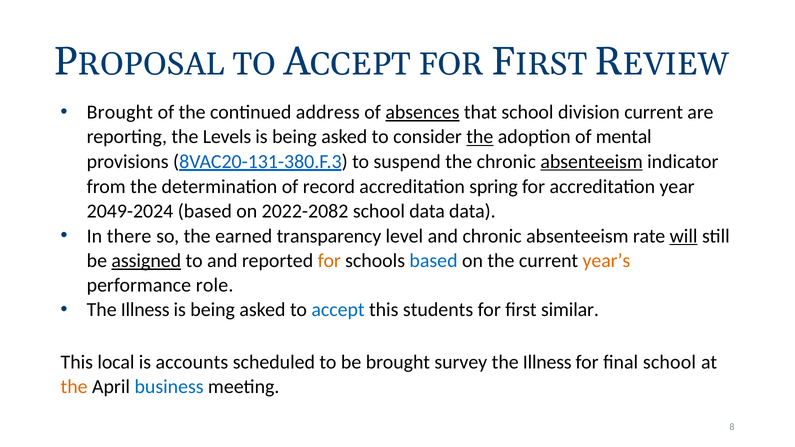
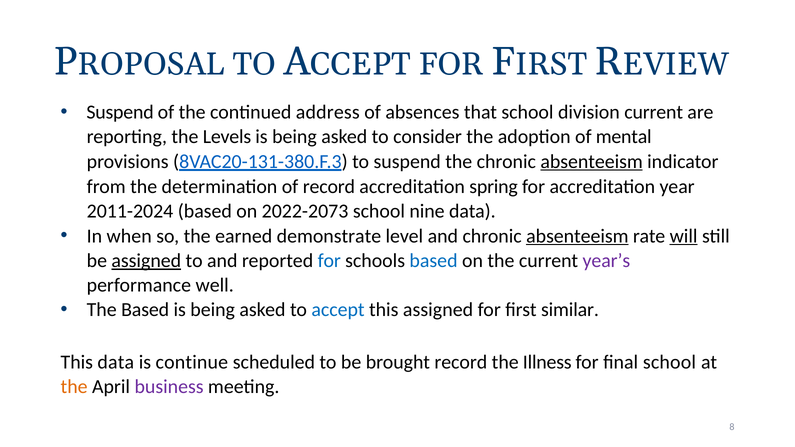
Brought at (120, 112): Brought -> Suspend
absences underline: present -> none
the at (480, 137) underline: present -> none
2049-2024: 2049-2024 -> 2011-2024
2022-2082: 2022-2082 -> 2022-2073
school data: data -> nine
there: there -> when
transparency: transparency -> demonstrate
absenteeism at (577, 236) underline: none -> present
for at (329, 261) colour: orange -> blue
year’s colour: orange -> purple
role: role -> well
Illness at (145, 310): Illness -> Based
this students: students -> assigned
This local: local -> data
accounts: accounts -> continue
brought survey: survey -> record
business colour: blue -> purple
